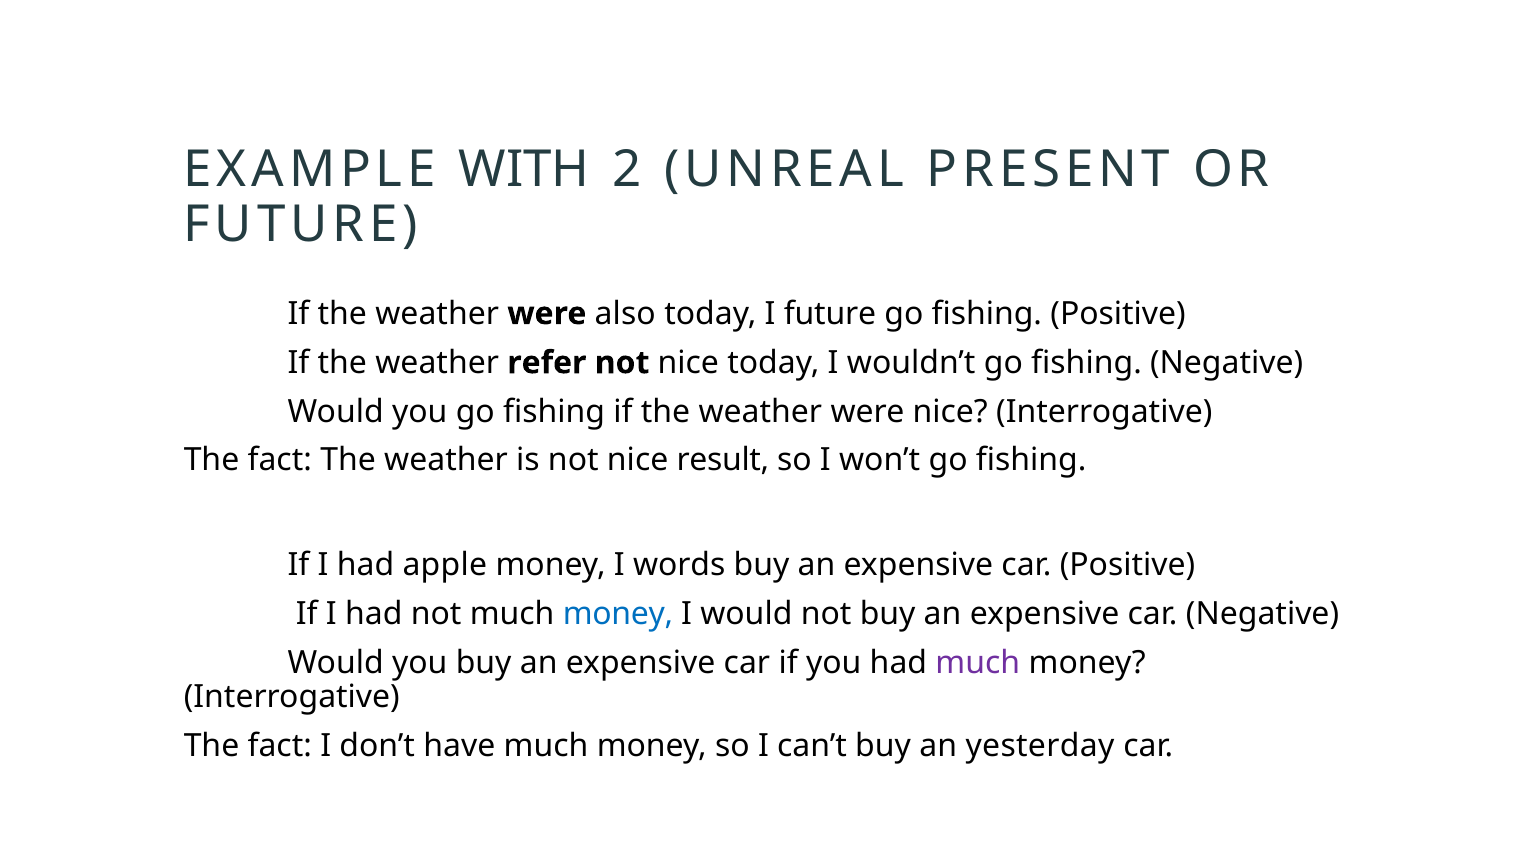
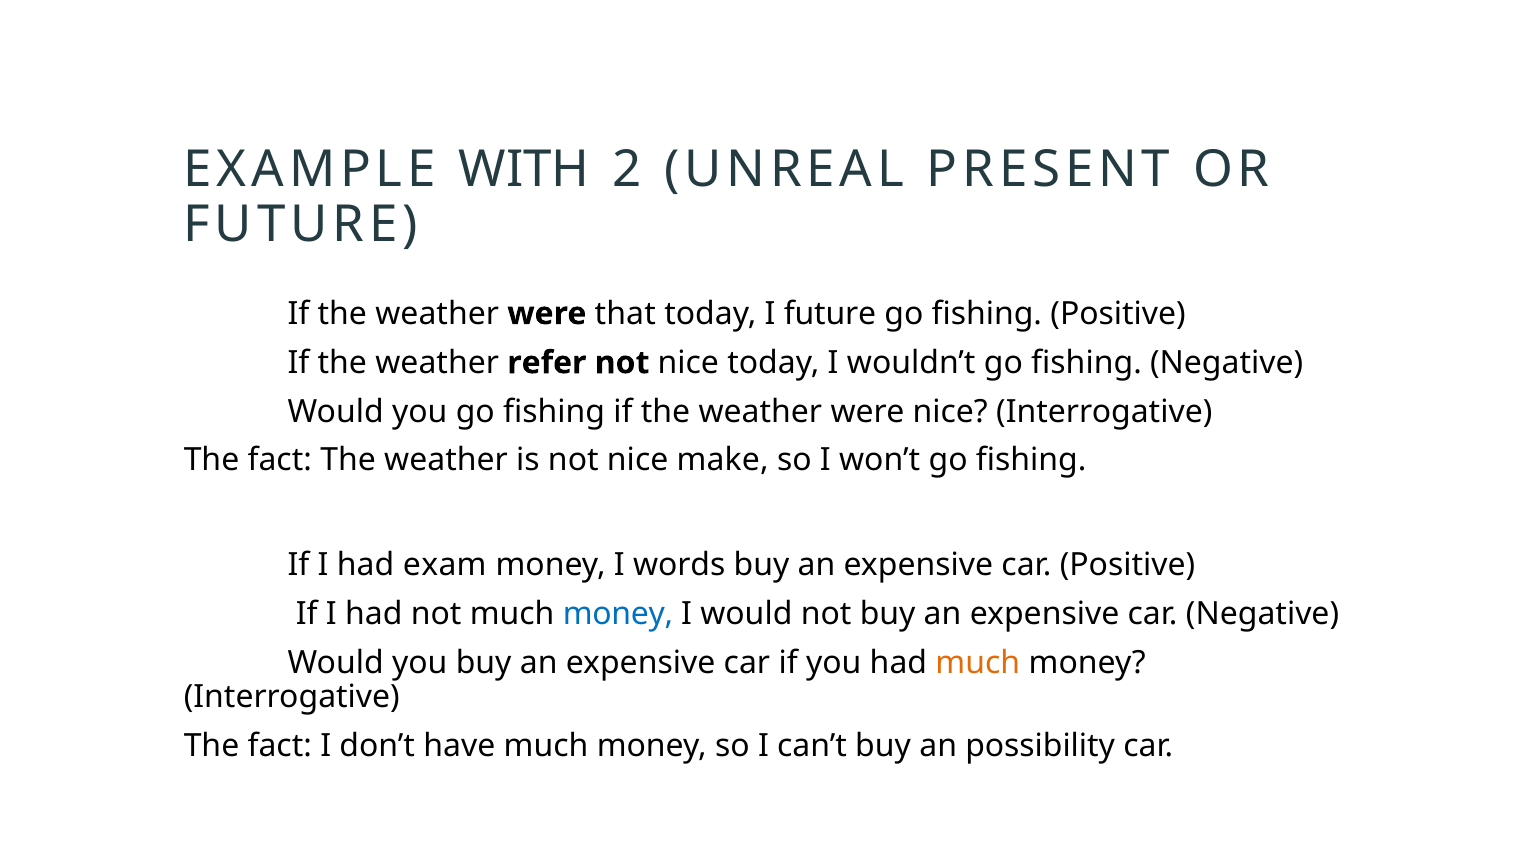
also: also -> that
result: result -> make
apple: apple -> exam
much at (978, 663) colour: purple -> orange
yesterday: yesterday -> possibility
